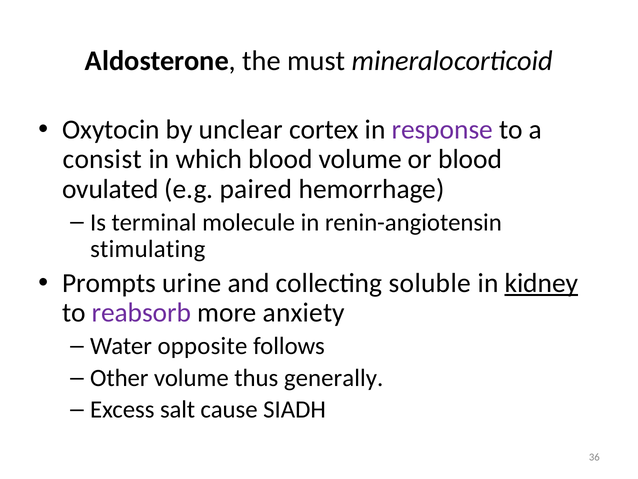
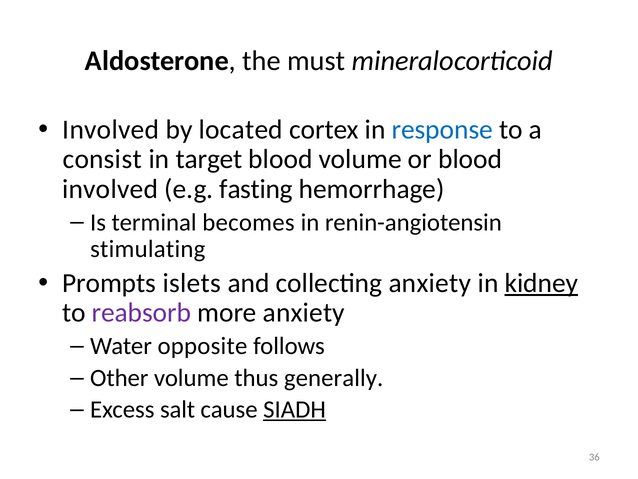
Oxytocin at (111, 130): Oxytocin -> Involved
unclear: unclear -> located
response colour: purple -> blue
which: which -> target
ovulated at (110, 189): ovulated -> involved
paired: paired -> fasting
molecule: molecule -> becomes
urine: urine -> islets
collecting soluble: soluble -> anxiety
SIADH underline: none -> present
